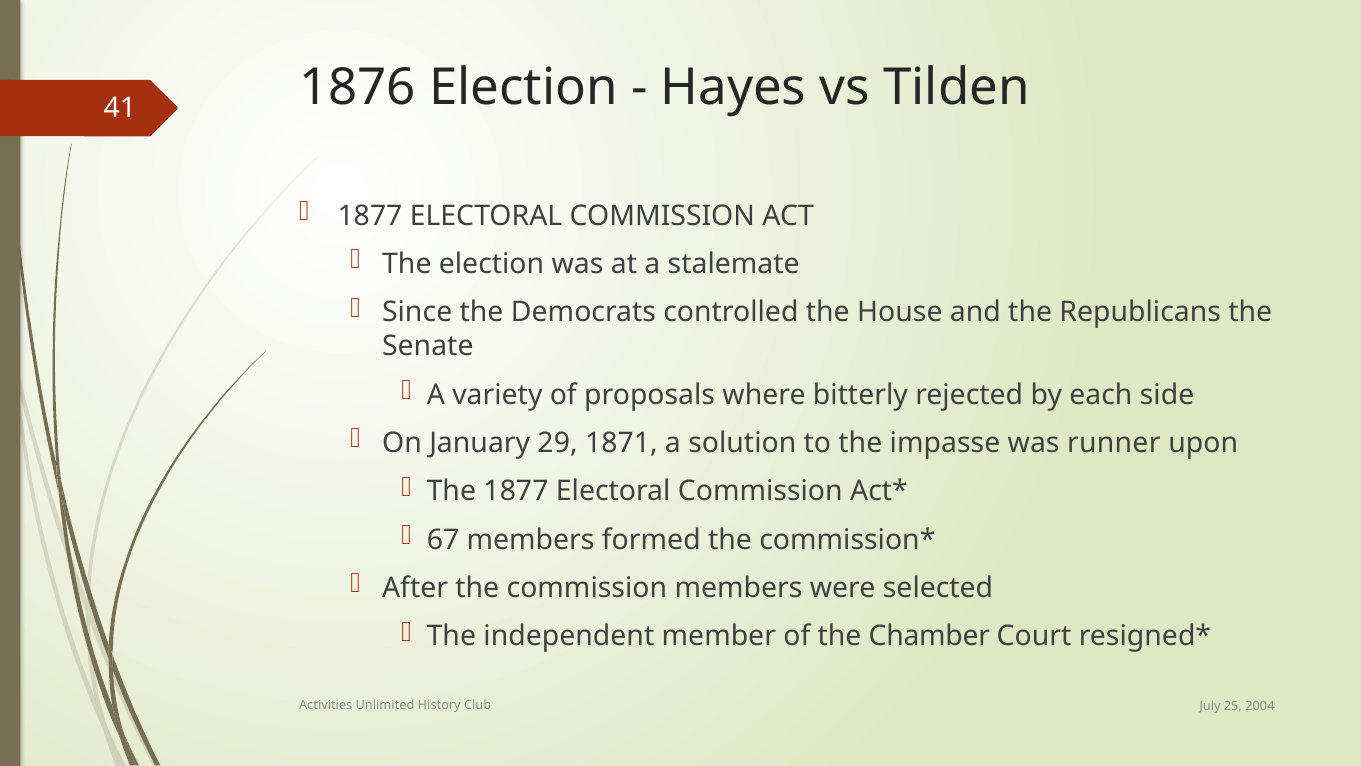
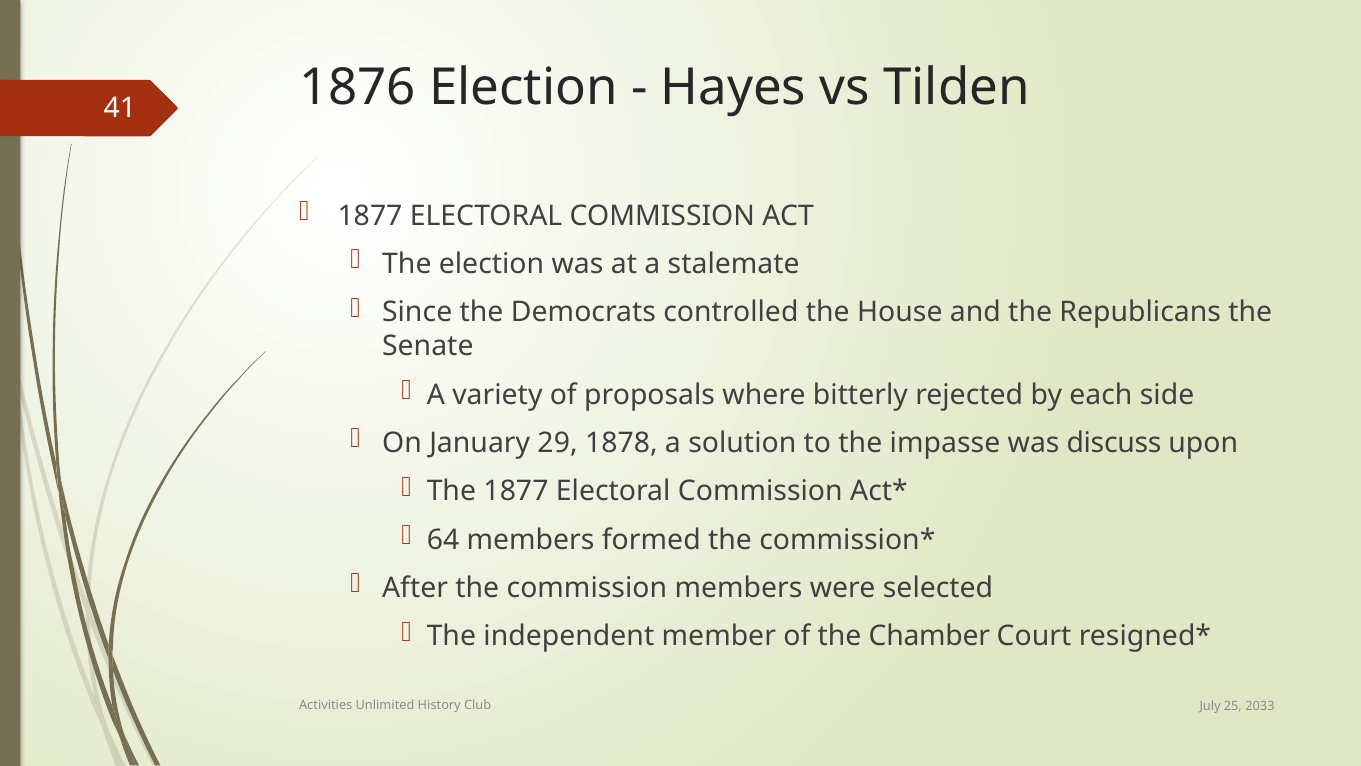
1871: 1871 -> 1878
runner: runner -> discuss
67: 67 -> 64
2004: 2004 -> 2033
